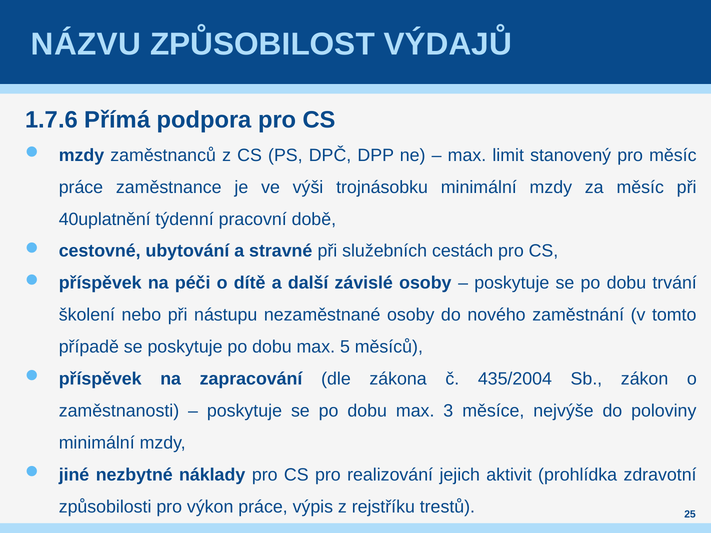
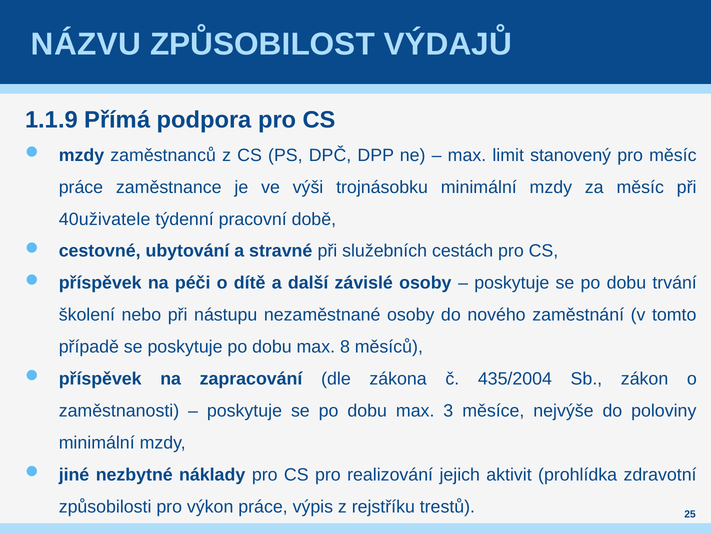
1.7.6: 1.7.6 -> 1.1.9
40uplatnění: 40uplatnění -> 40uživatele
5: 5 -> 8
